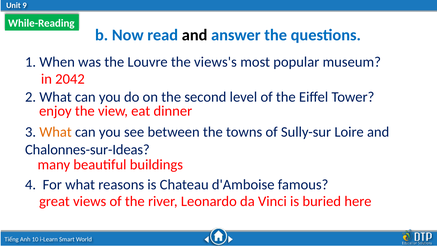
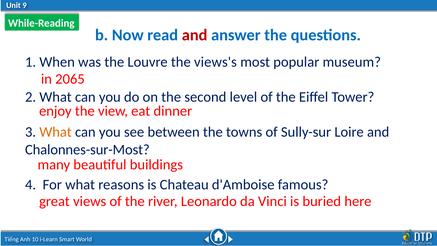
and at (195, 35) colour: black -> red
2042: 2042 -> 2065
Chalonnes-sur-Ideas: Chalonnes-sur-Ideas -> Chalonnes-sur-Most
